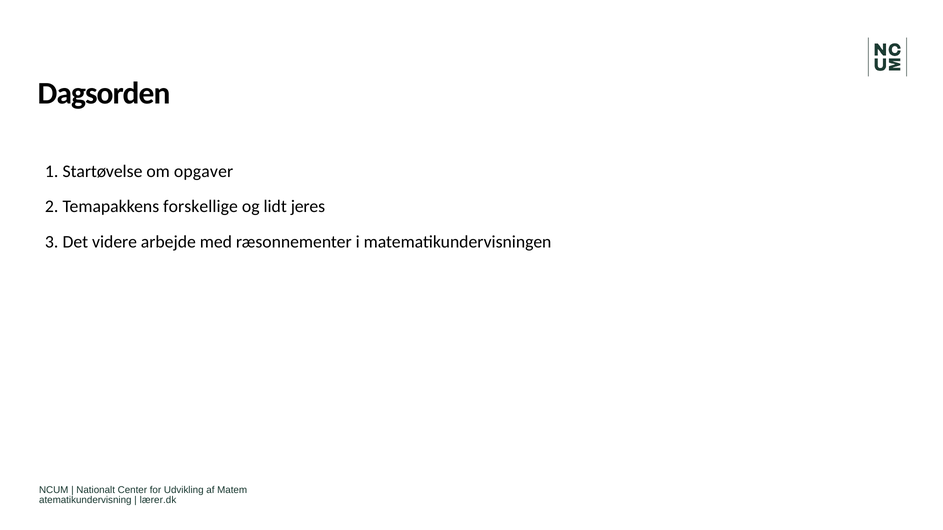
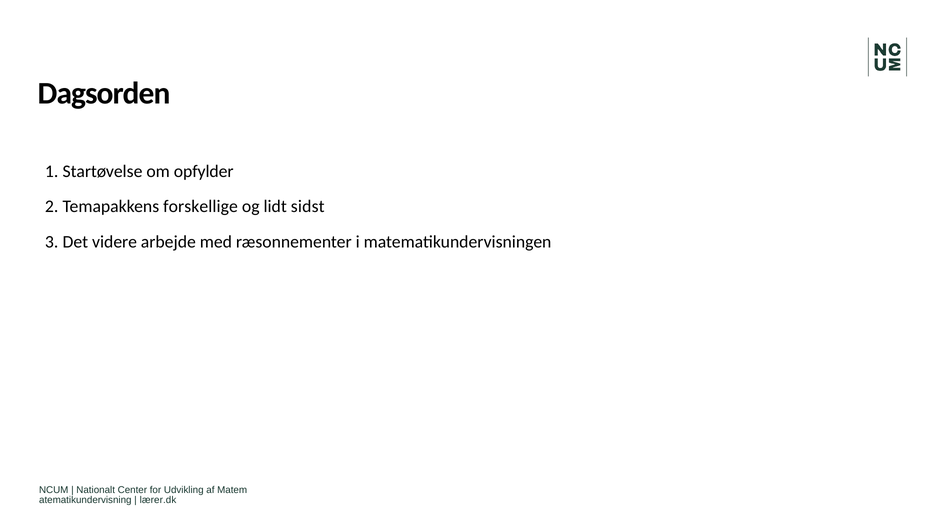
opgaver: opgaver -> opfylder
jeres: jeres -> sidst
